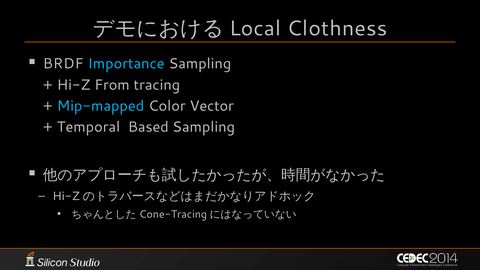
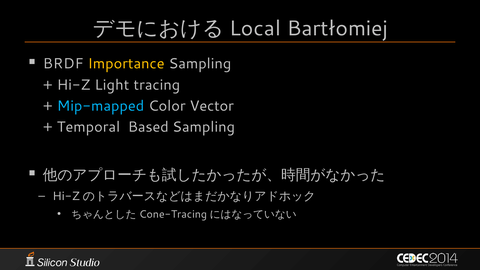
Clothness: Clothness -> Bartłomiej
Importance colour: light blue -> yellow
From: From -> Light
